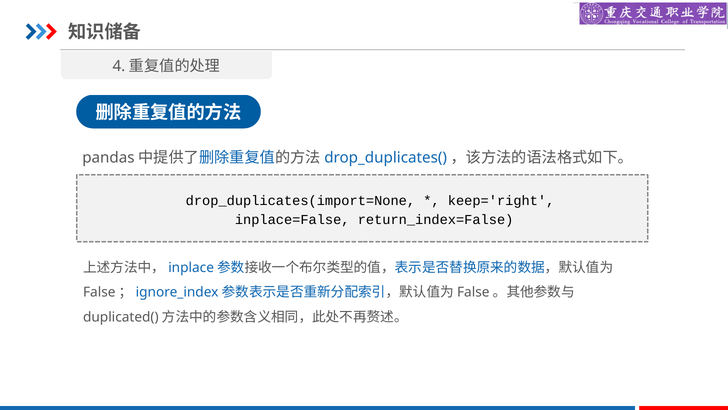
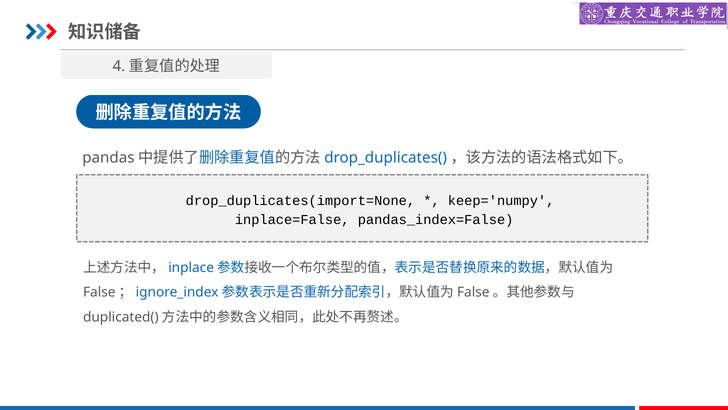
keep='right: keep='right -> keep='numpy
return_index=False: return_index=False -> pandas_index=False
